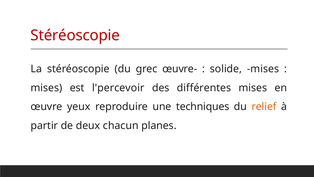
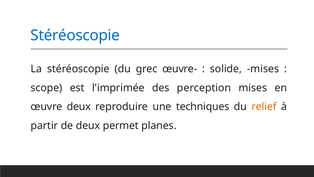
Stéréoscopie at (75, 35) colour: red -> blue
mises at (46, 88): mises -> scope
l'percevoir: l'percevoir -> l'imprimée
différentes: différentes -> perception
œuvre yeux: yeux -> deux
chacun: chacun -> permet
